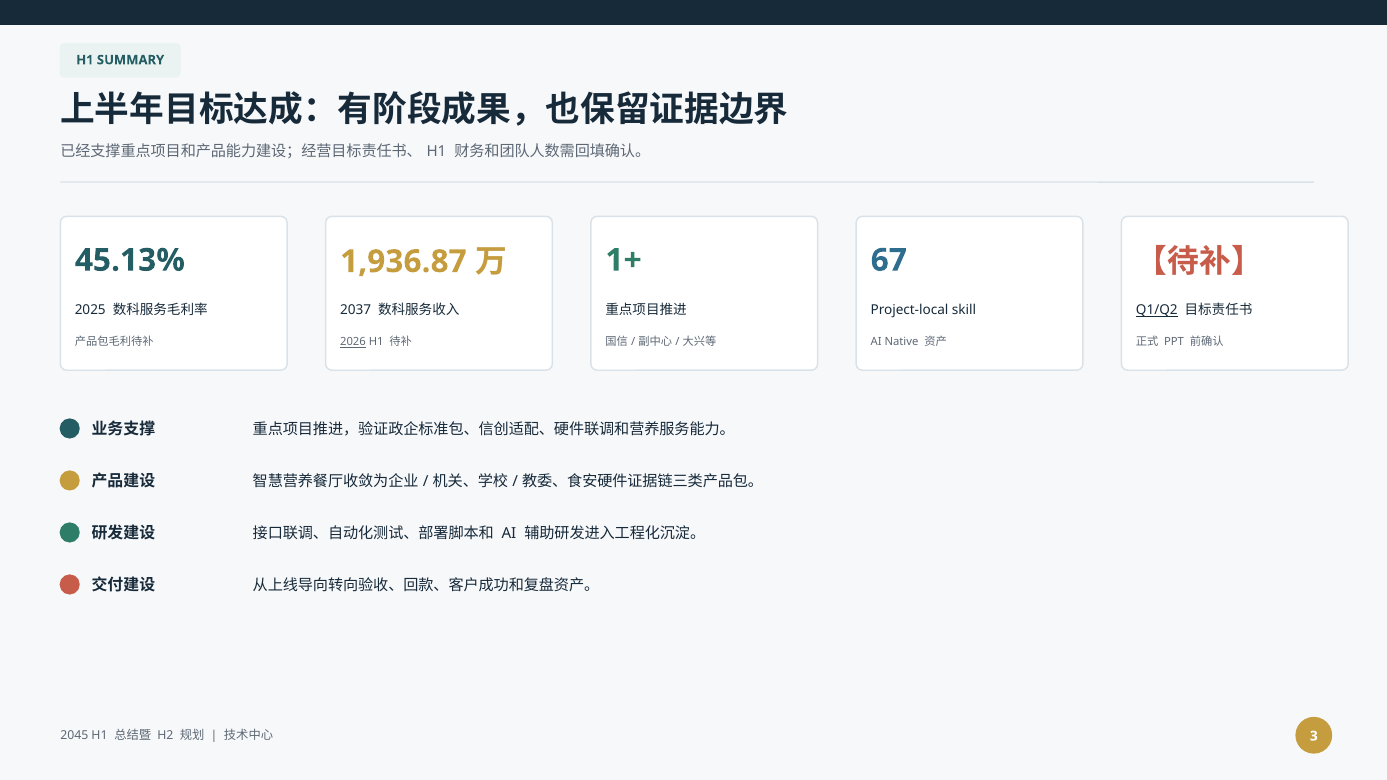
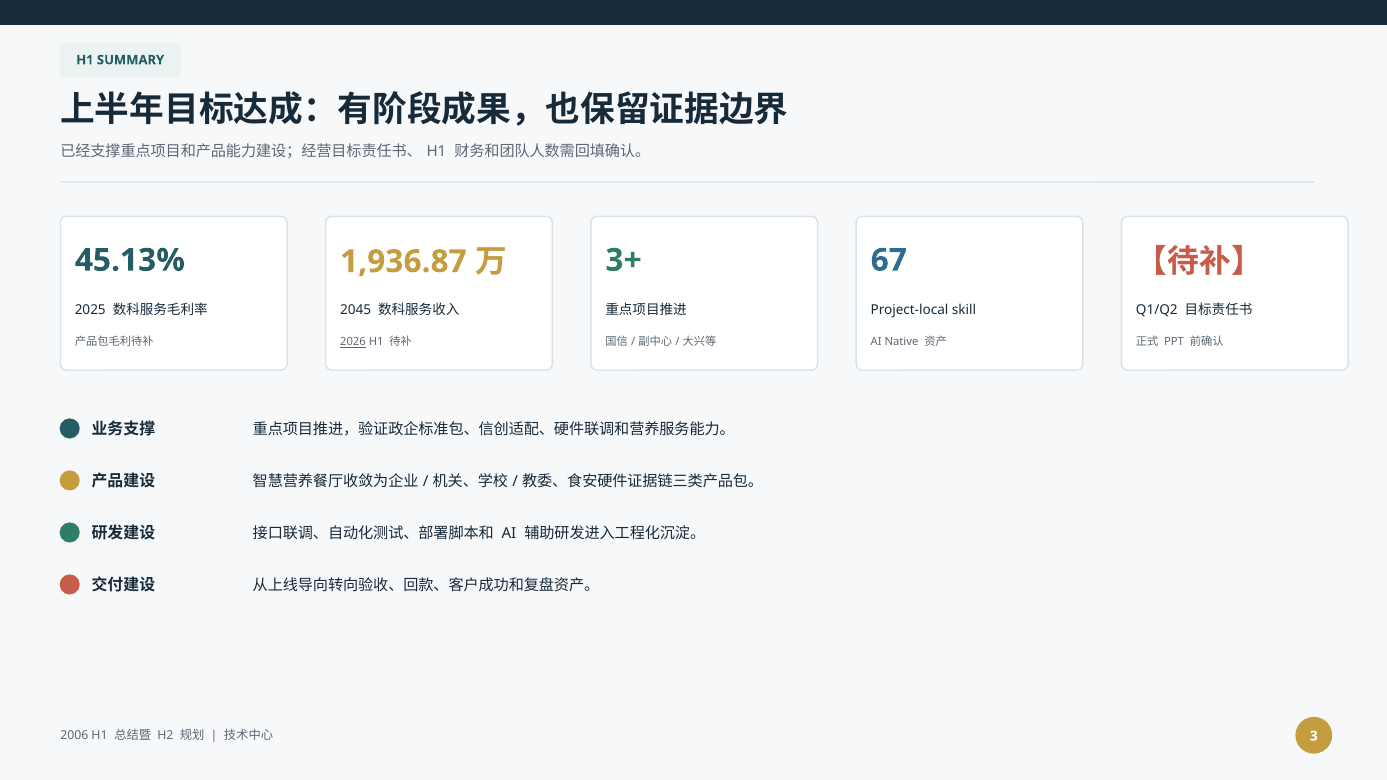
1+: 1+ -> 3+
2037: 2037 -> 2045
Q1/Q2 underline: present -> none
2045: 2045 -> 2006
